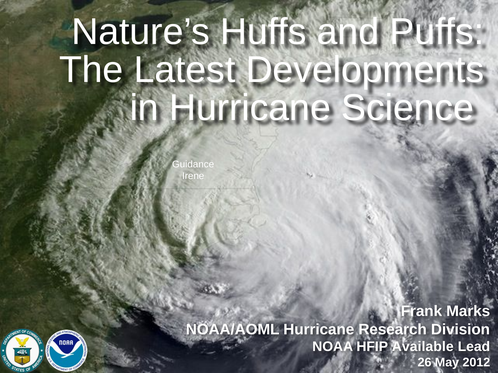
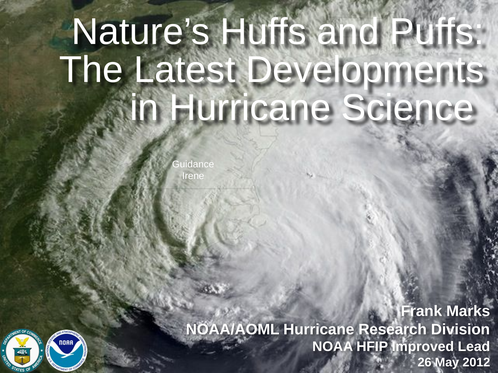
Available: Available -> Improved
